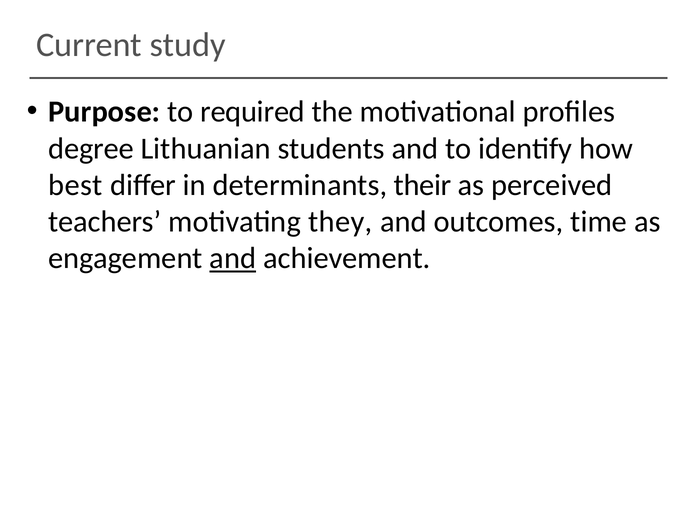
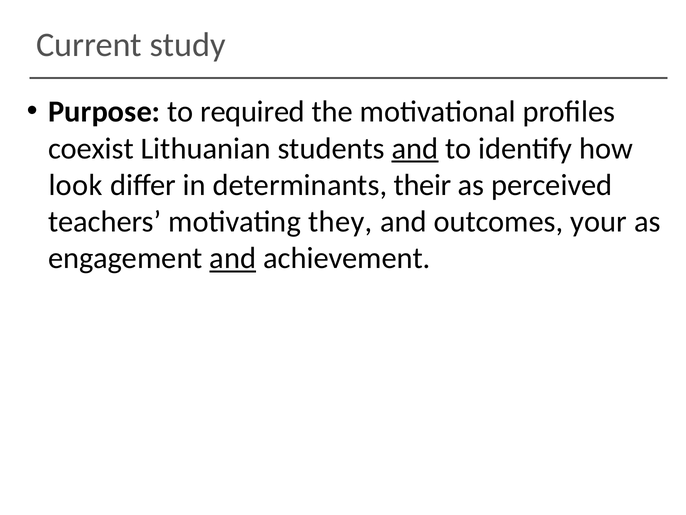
degree: degree -> coexist
and at (415, 148) underline: none -> present
best: best -> look
time: time -> your
